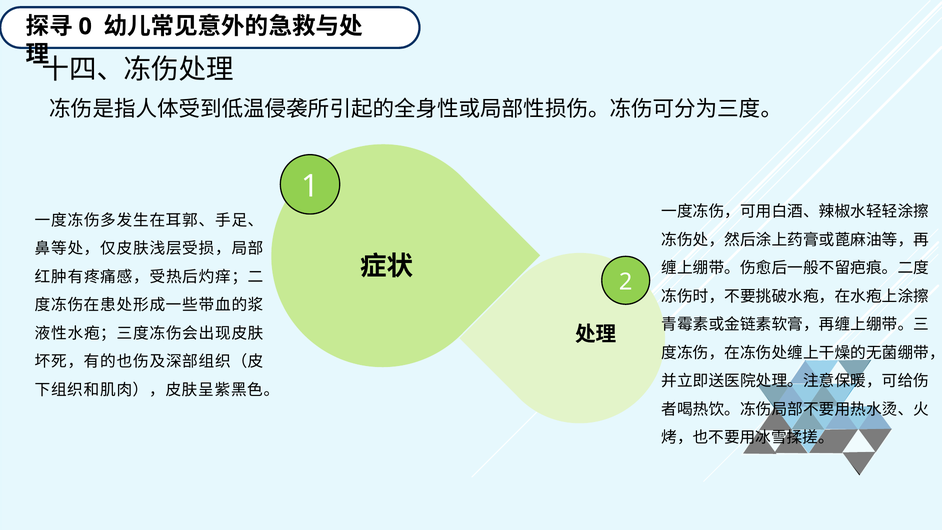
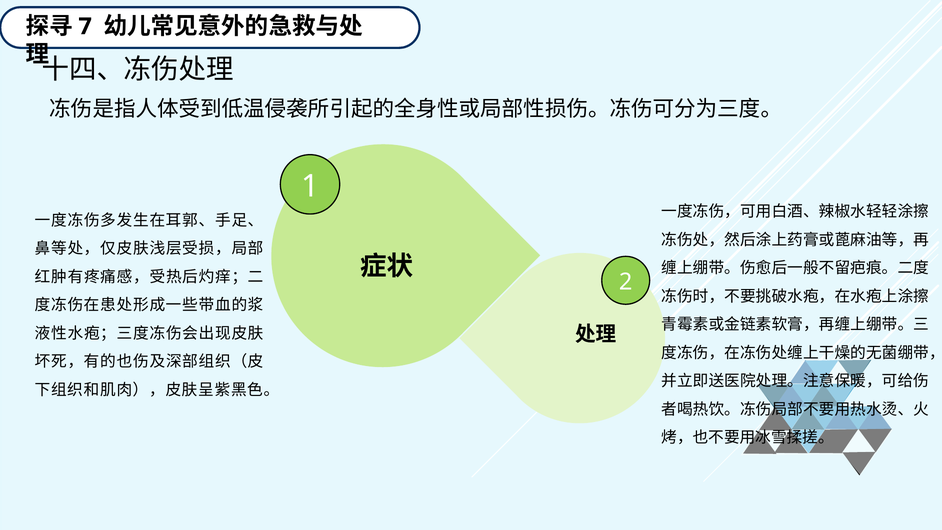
0: 0 -> 7
